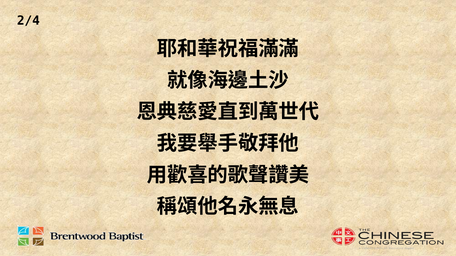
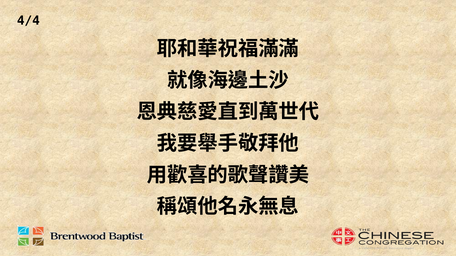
2/4: 2/4 -> 4/4
